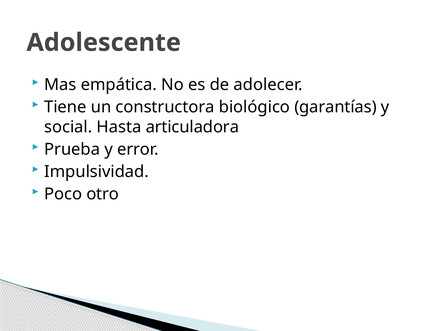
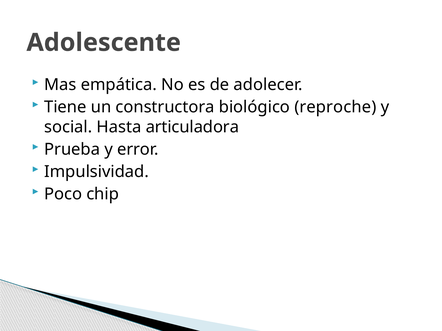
garantías: garantías -> reproche
otro: otro -> chip
